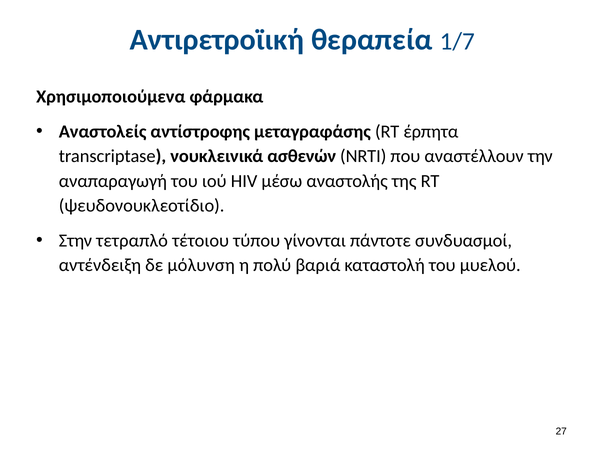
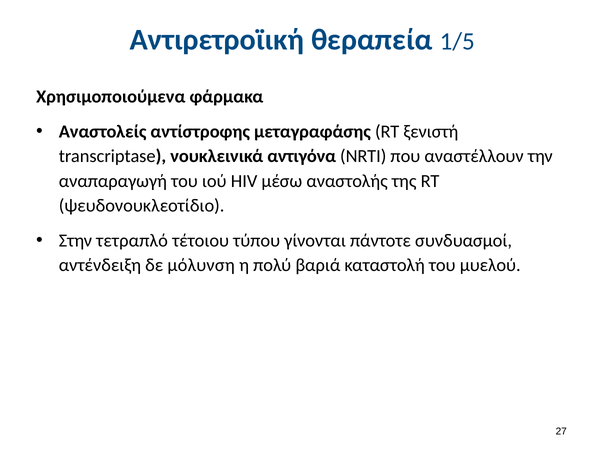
1/7: 1/7 -> 1/5
έρπητα: έρπητα -> ξενιστή
ασθενών: ασθενών -> αντιγόνα
